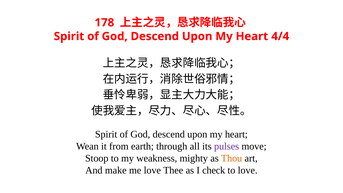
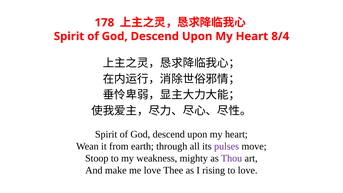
4/4: 4/4 -> 8/4
Thou colour: orange -> purple
check: check -> rising
